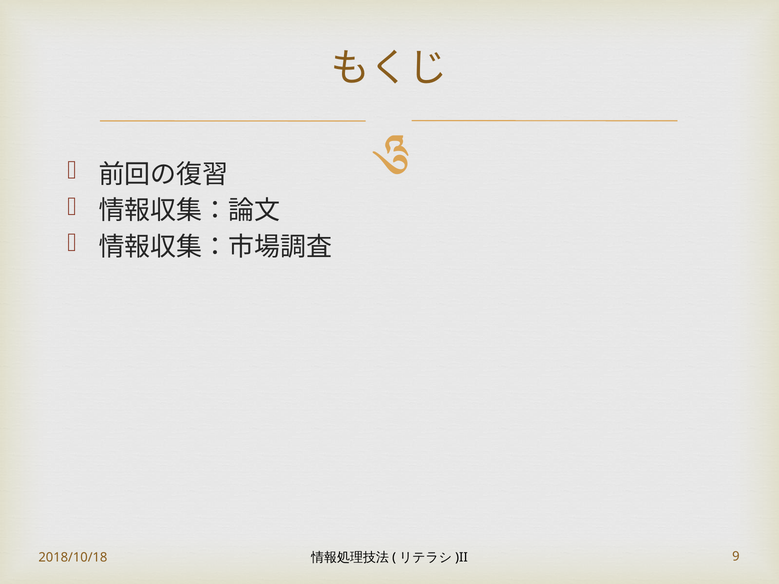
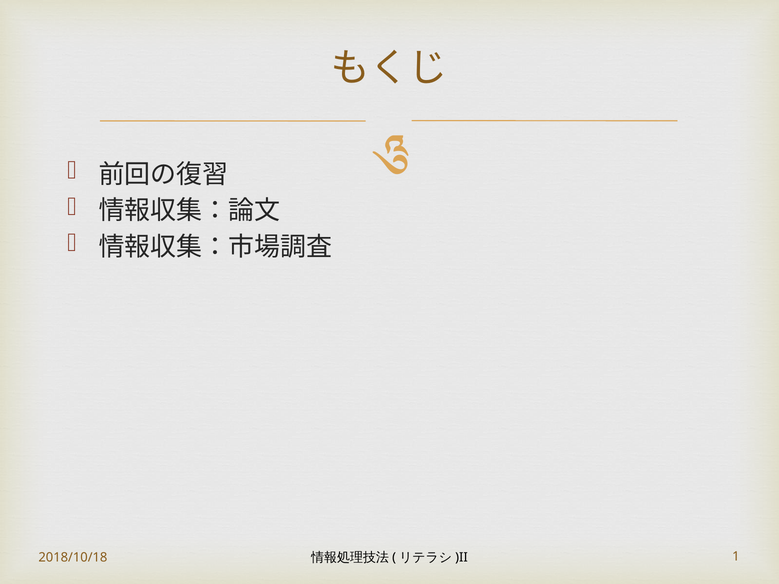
9: 9 -> 1
